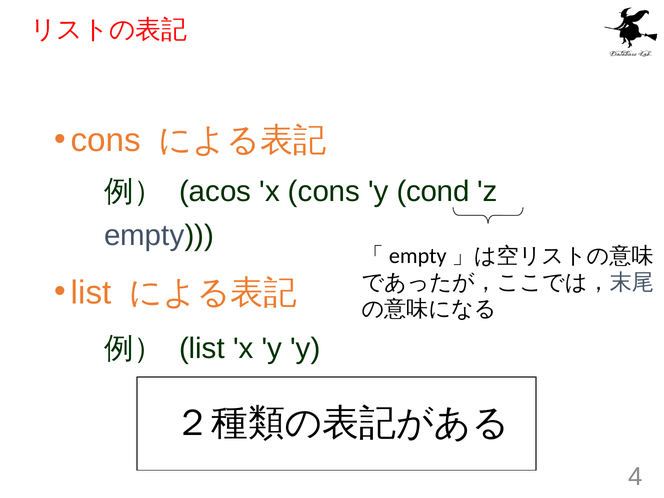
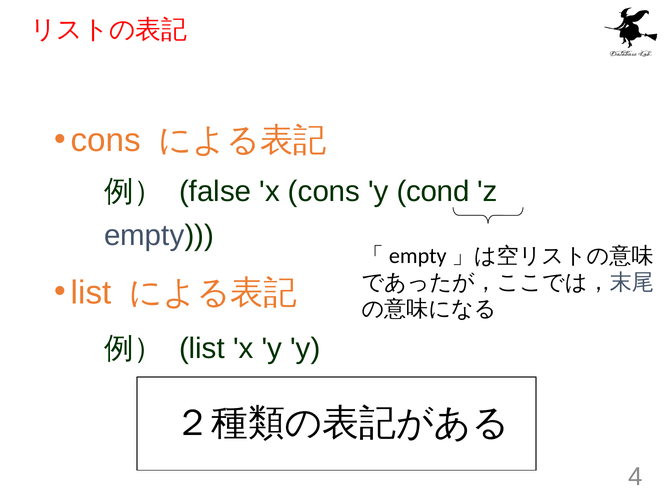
acos: acos -> false
